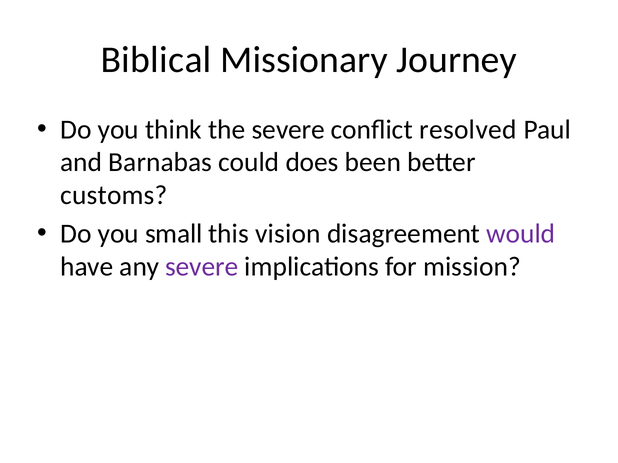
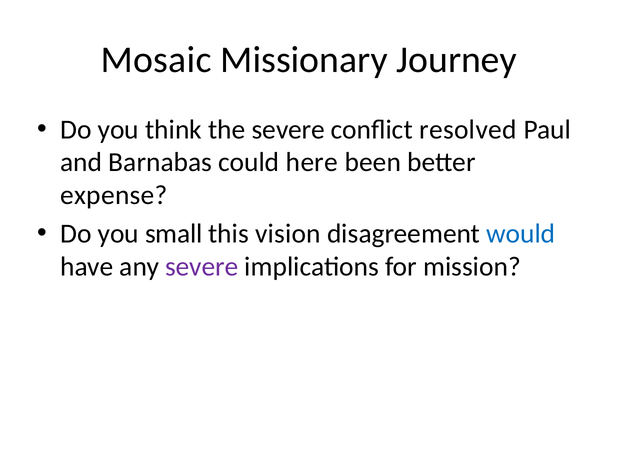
Biblical: Biblical -> Mosaic
does: does -> here
customs: customs -> expense
would colour: purple -> blue
